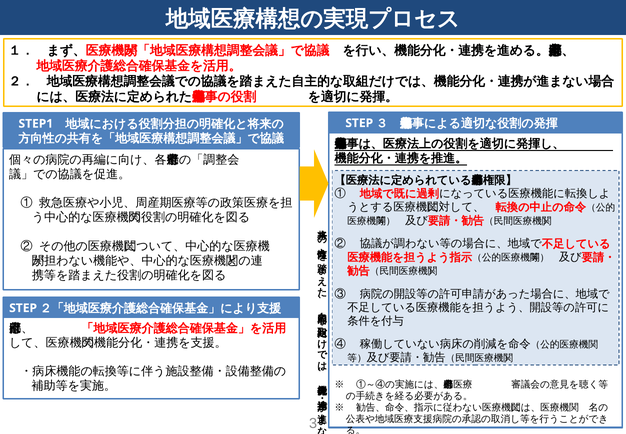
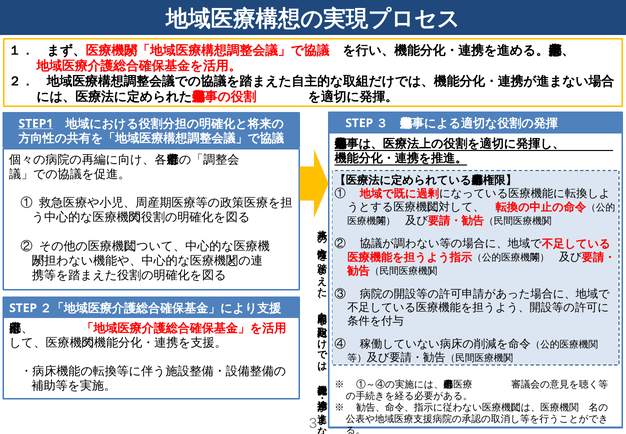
STEP1 underline: none -> present
